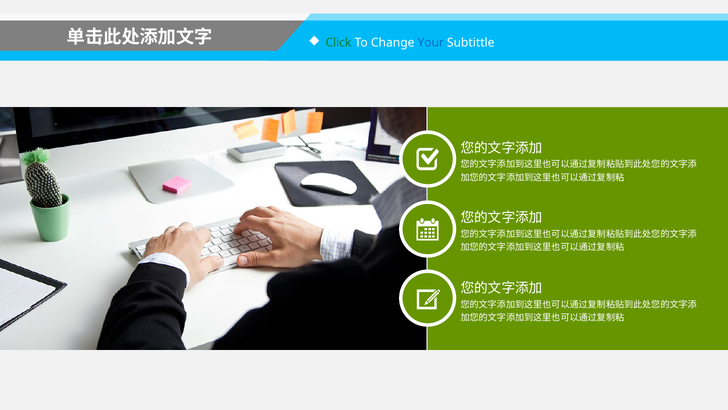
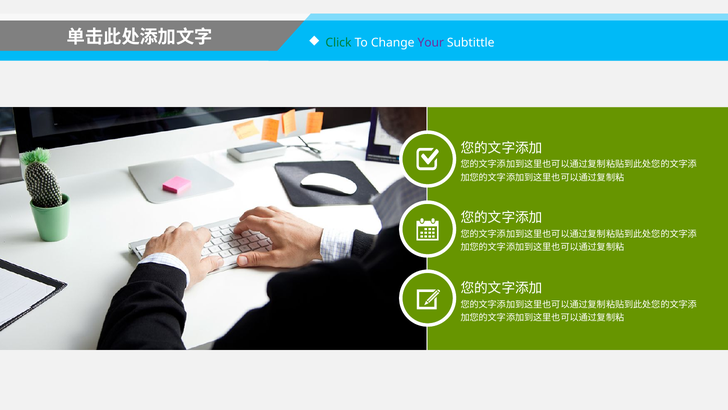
Your colour: blue -> purple
